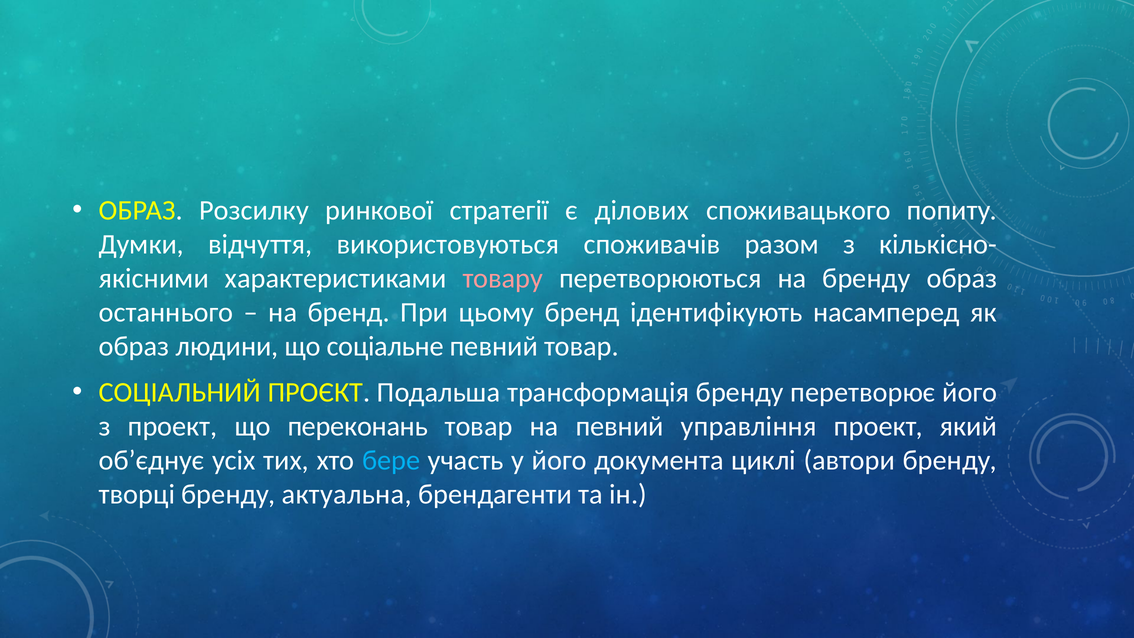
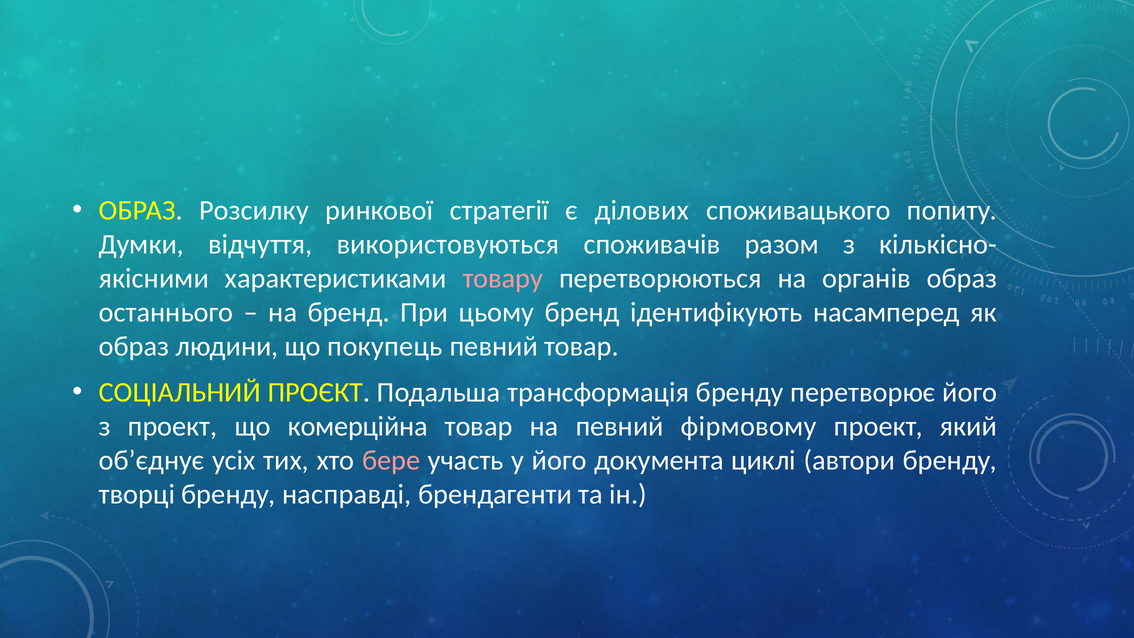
на бренду: бренду -> органів
соціальне: соціальне -> покупець
переконань: переконань -> комерційна
управління: управління -> фірмовому
бере colour: light blue -> pink
актуальна: актуальна -> насправді
